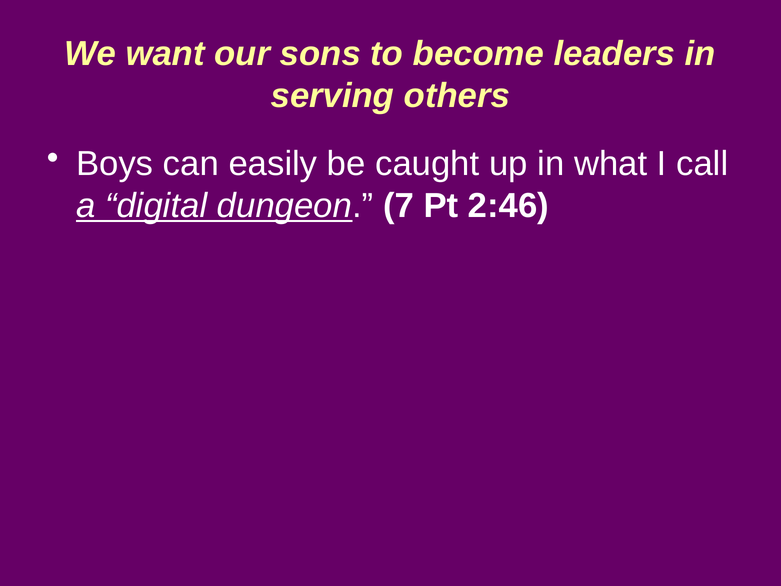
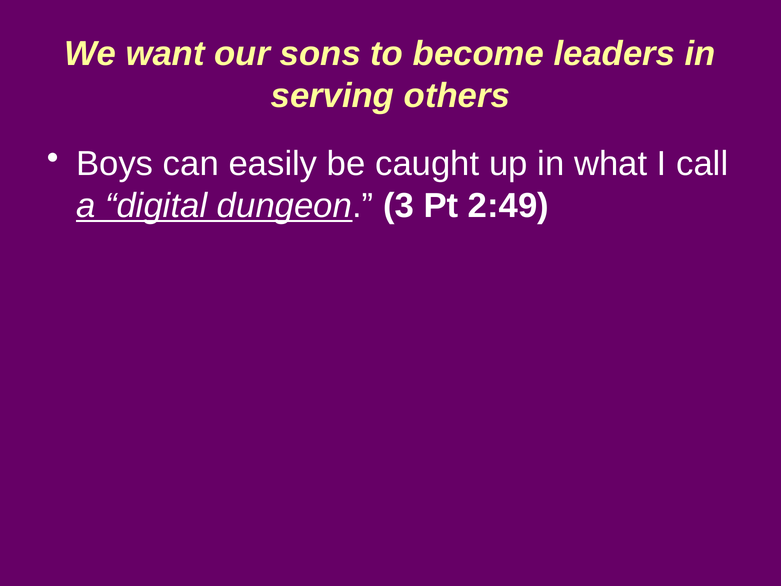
7: 7 -> 3
2:46: 2:46 -> 2:49
